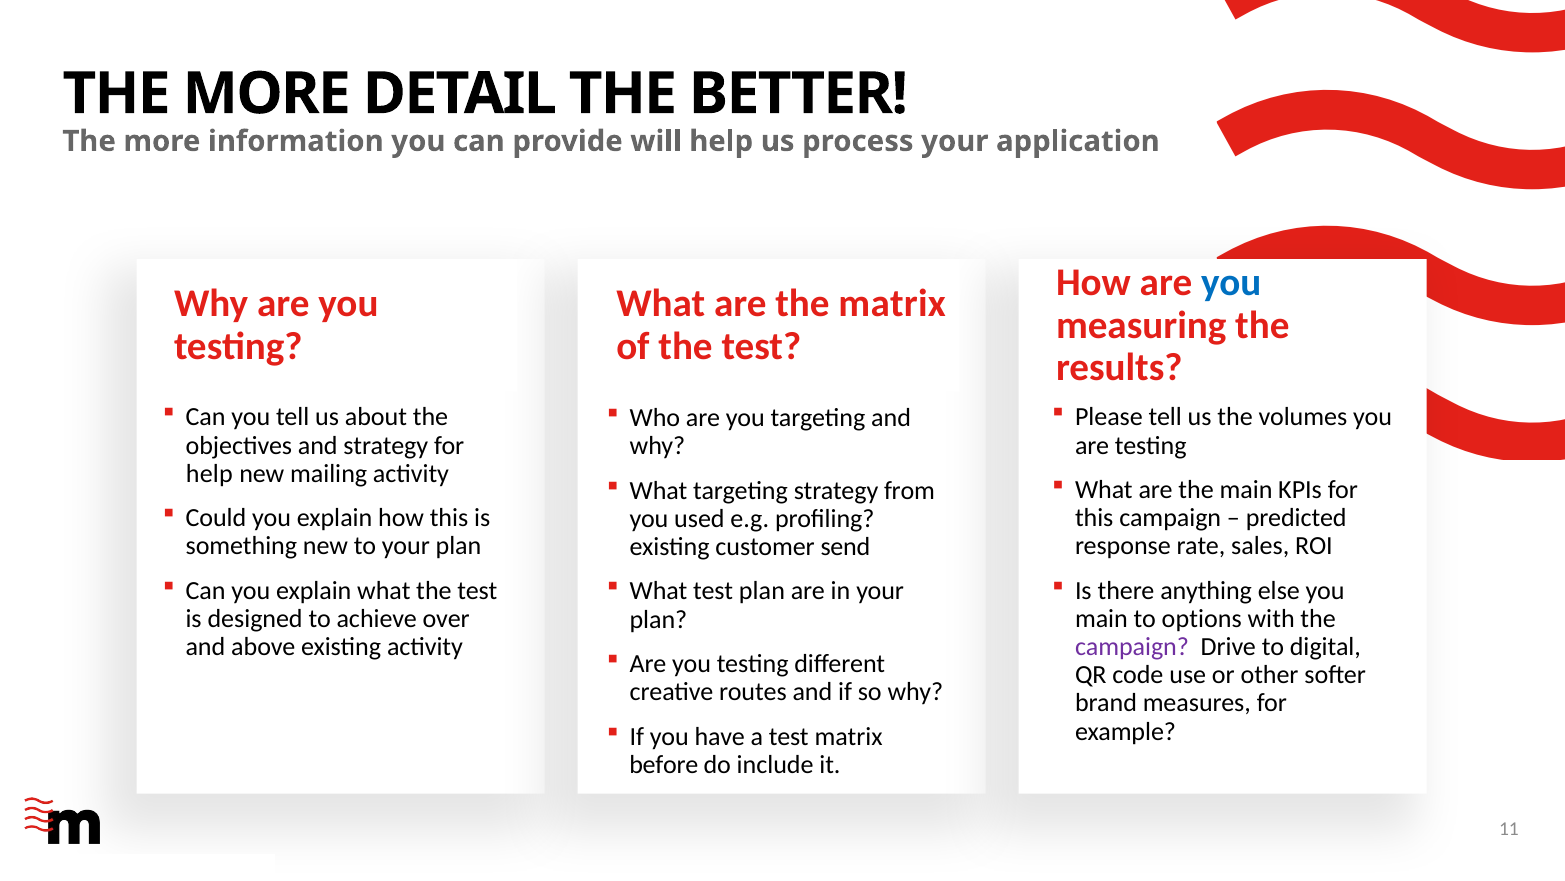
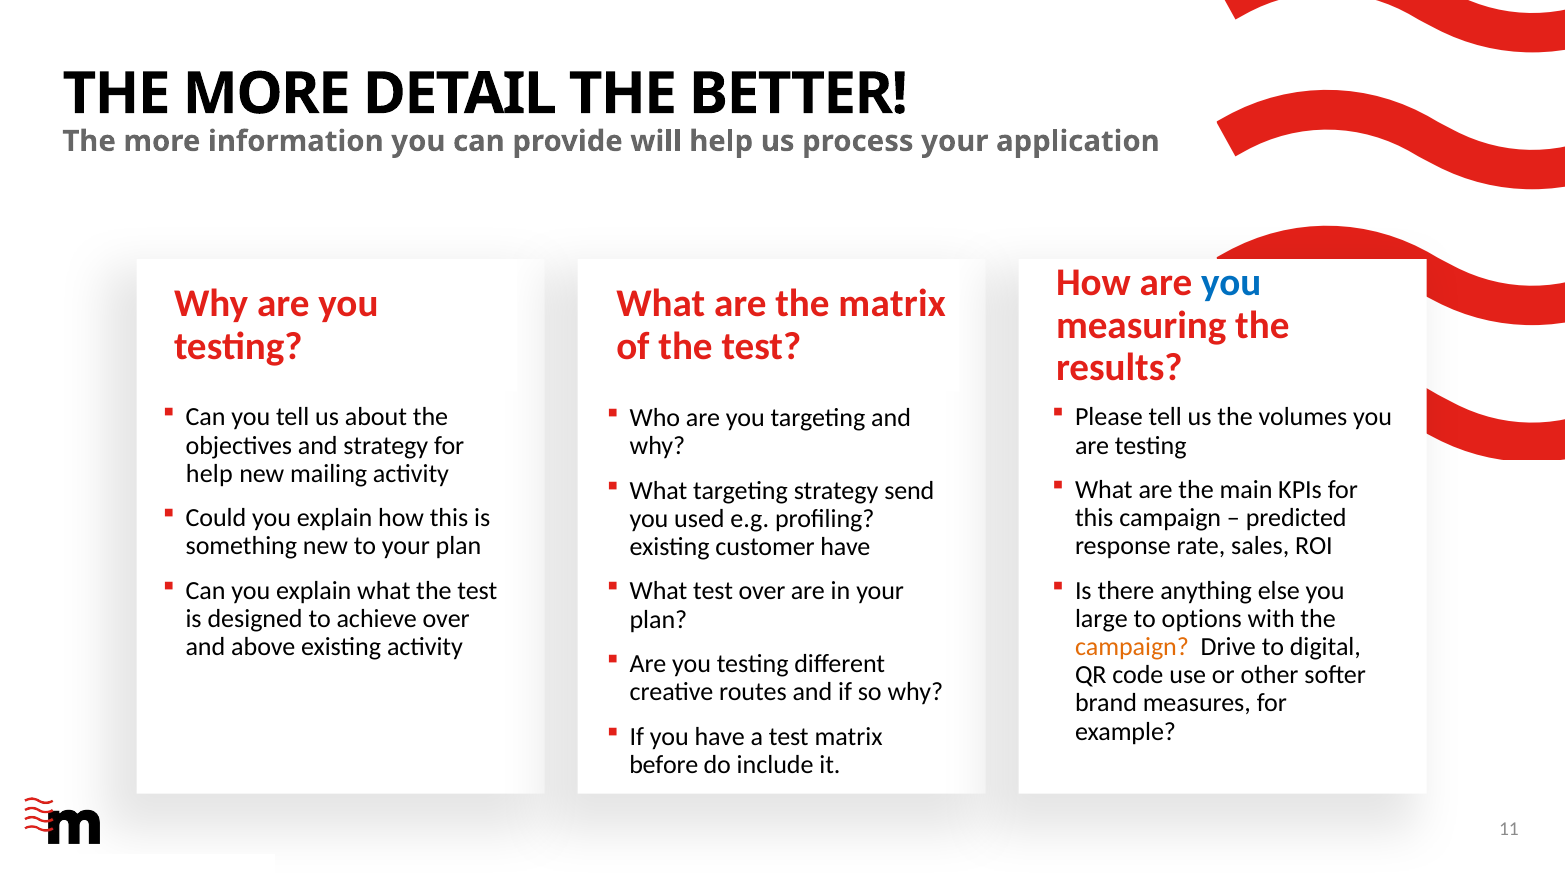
from: from -> send
customer send: send -> have
test plan: plan -> over
main at (1101, 618): main -> large
campaign at (1132, 647) colour: purple -> orange
